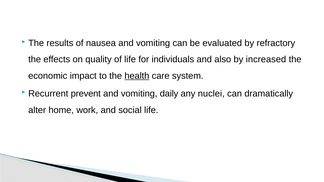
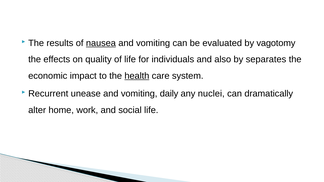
nausea underline: none -> present
refractory: refractory -> vagotomy
increased: increased -> separates
prevent: prevent -> unease
